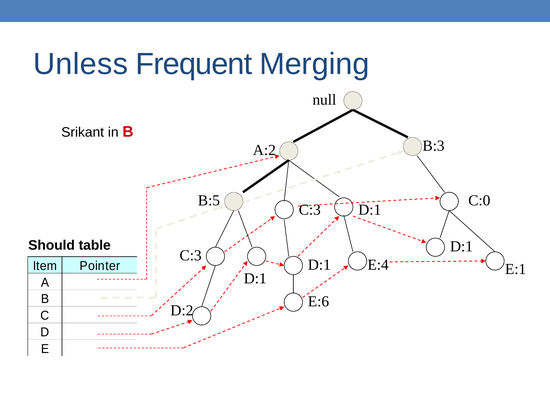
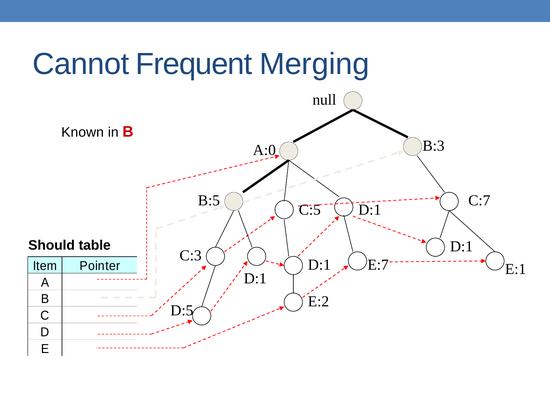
Unless: Unless -> Cannot
Srikant: Srikant -> Known
A:2: A:2 -> A:0
C:0: C:0 -> C:7
C:3 at (310, 210): C:3 -> C:5
E:4: E:4 -> E:7
E:6: E:6 -> E:2
D:2: D:2 -> D:5
